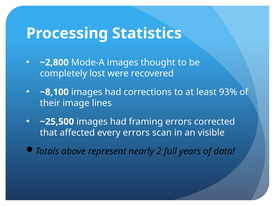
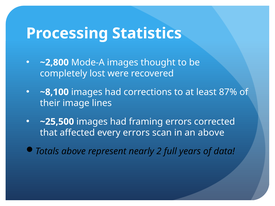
93%: 93% -> 87%
an visible: visible -> above
